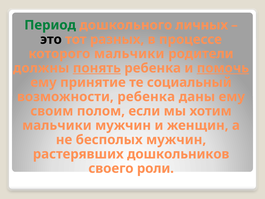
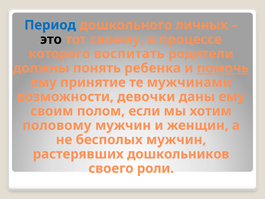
Период colour: green -> blue
разных: разных -> своему
которого мальчики: мальчики -> воспитать
понять underline: present -> none
социальный: социальный -> мужчинами
возможности ребенка: ребенка -> девочки
мальчики at (57, 125): мальчики -> половому
